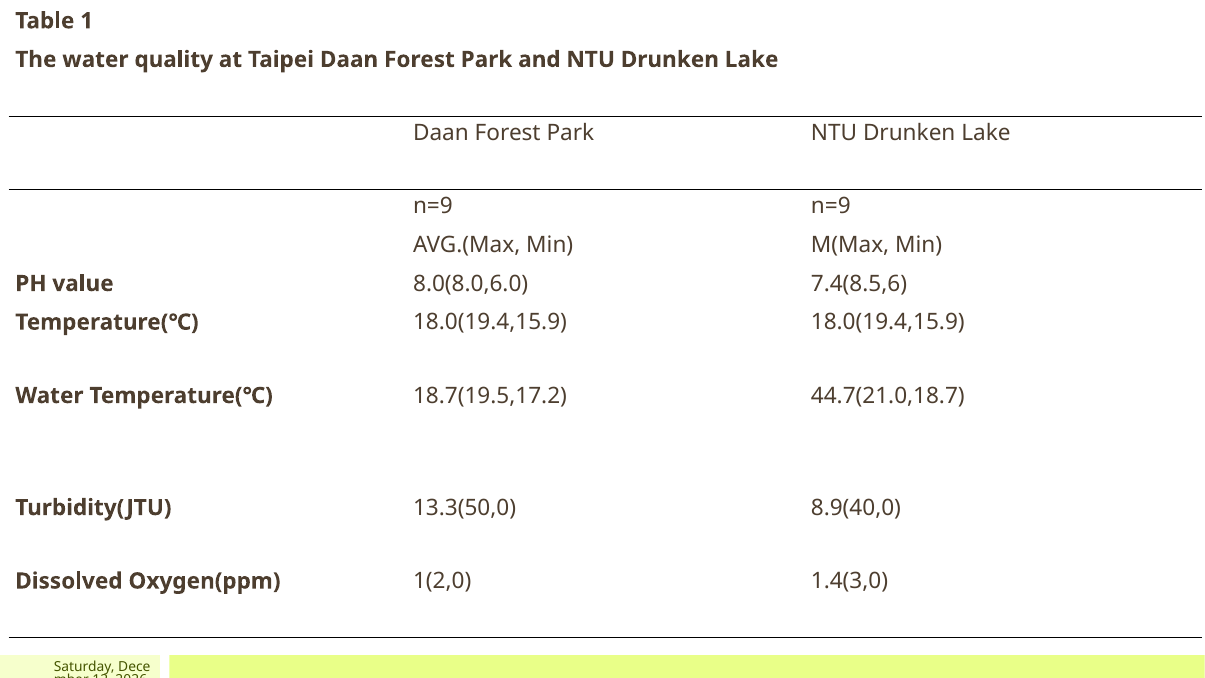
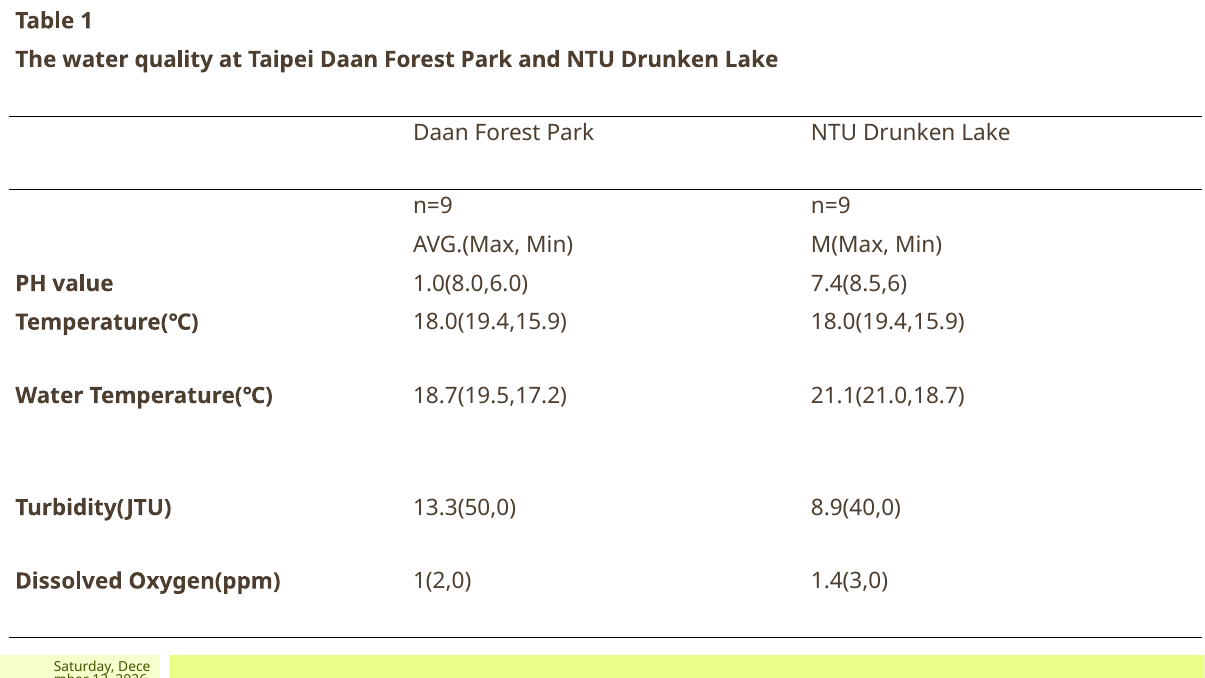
8.0(8.0,6.0: 8.0(8.0,6.0 -> 1.0(8.0,6.0
44.7(21.0,18.7: 44.7(21.0,18.7 -> 21.1(21.0,18.7
